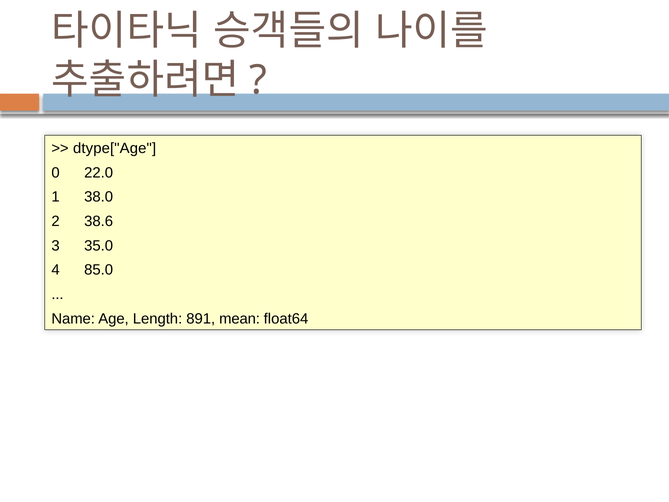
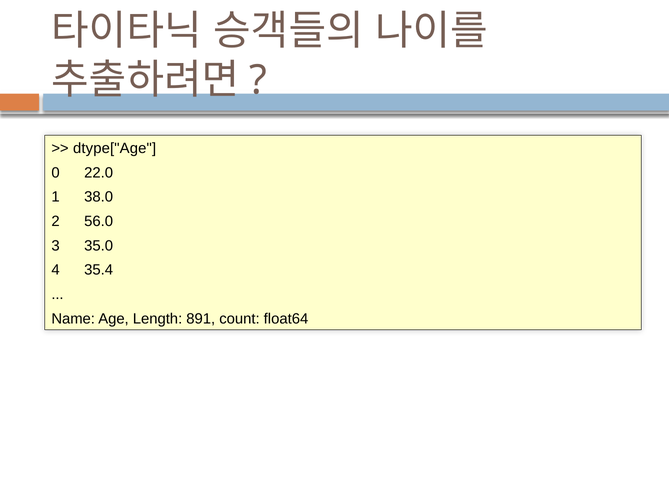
38.6: 38.6 -> 56.0
85.0: 85.0 -> 35.4
mean: mean -> count
